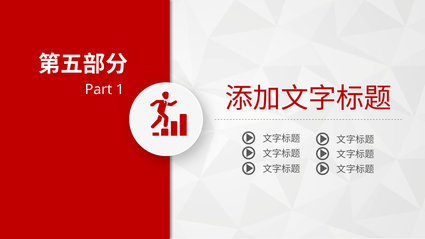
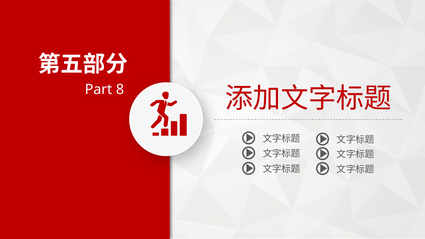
1: 1 -> 8
